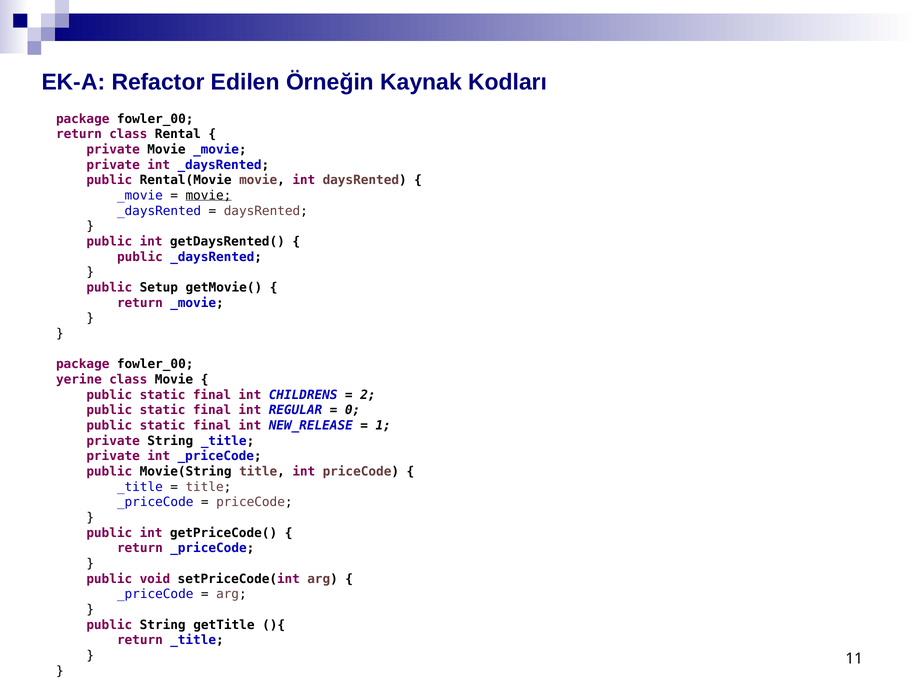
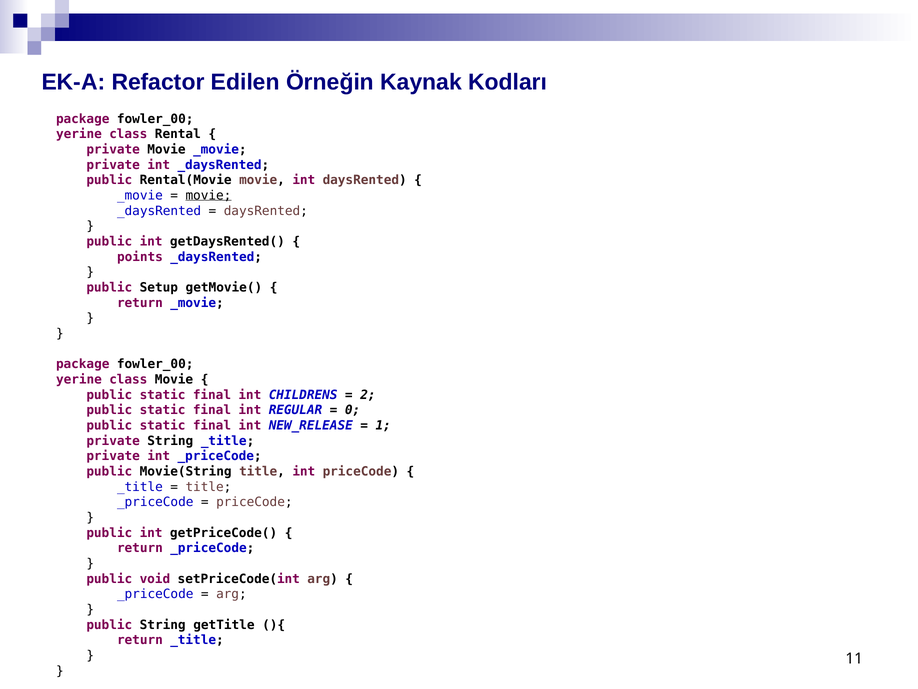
return at (79, 134): return -> yerine
public at (140, 257): public -> points
